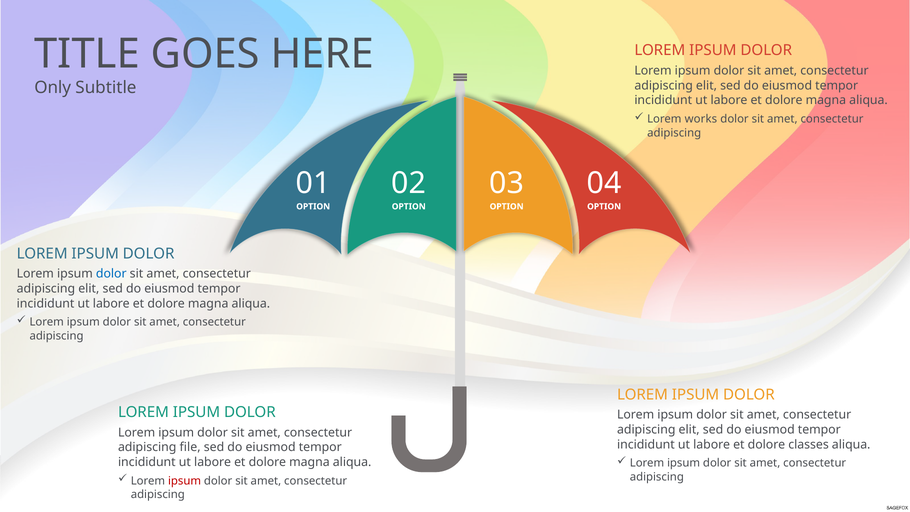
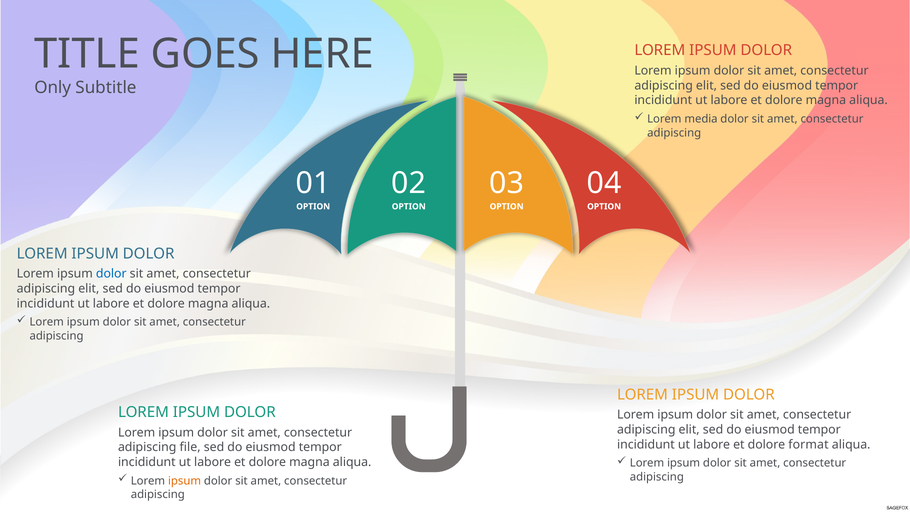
works: works -> media
classes: classes -> format
ipsum at (185, 481) colour: red -> orange
